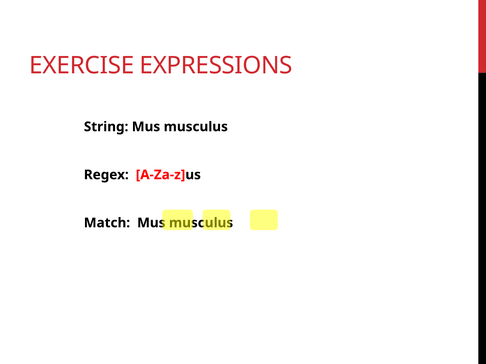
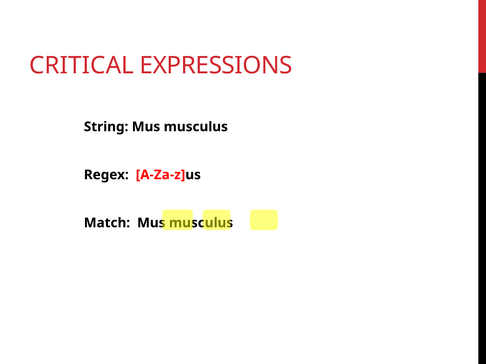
EXERCISE: EXERCISE -> CRITICAL
